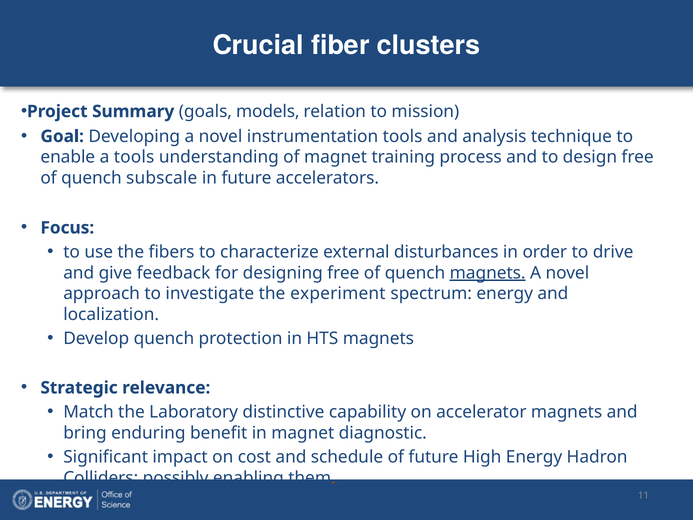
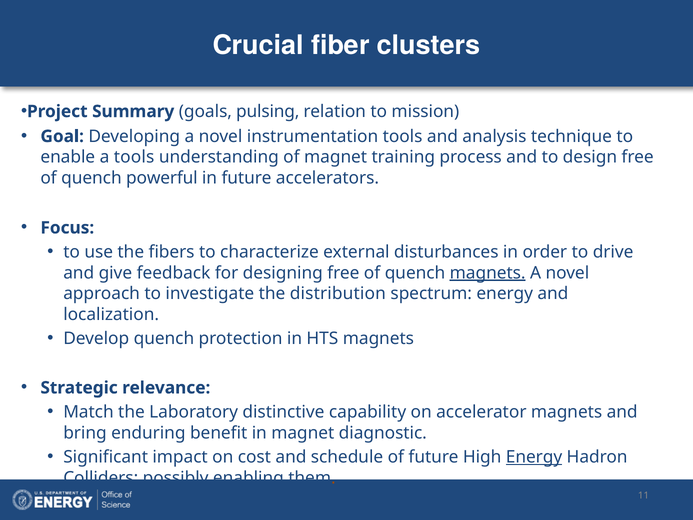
models: models -> pulsing
subscale: subscale -> powerful
experiment: experiment -> distribution
Energy at (534, 457) underline: none -> present
